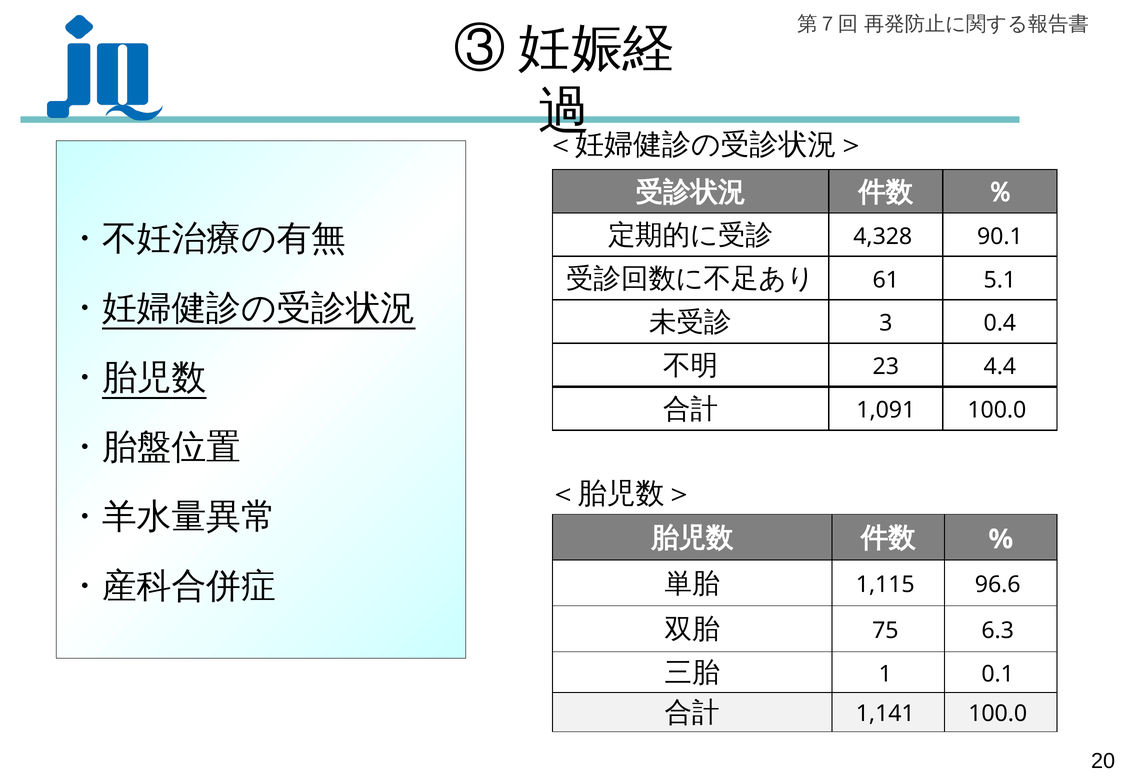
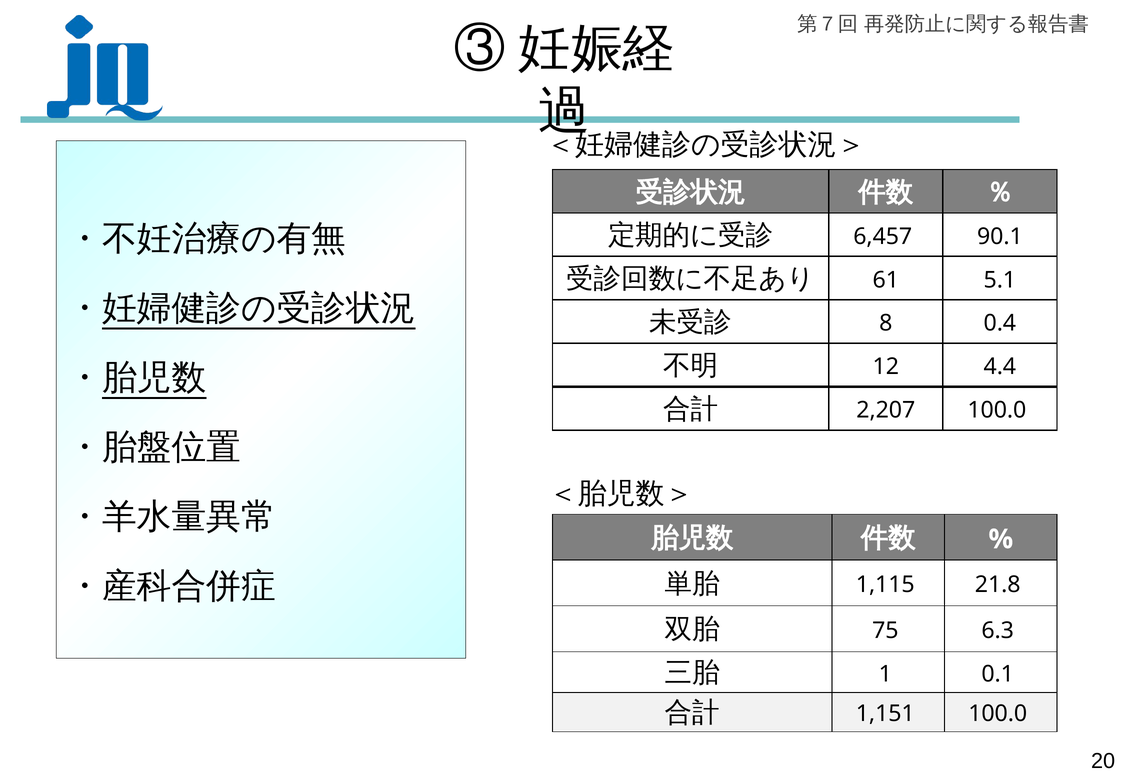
4,328: 4,328 -> 6,457
3: 3 -> 8
23: 23 -> 12
1,091: 1,091 -> 2,207
96.6: 96.6 -> 21.8
1,141: 1,141 -> 1,151
